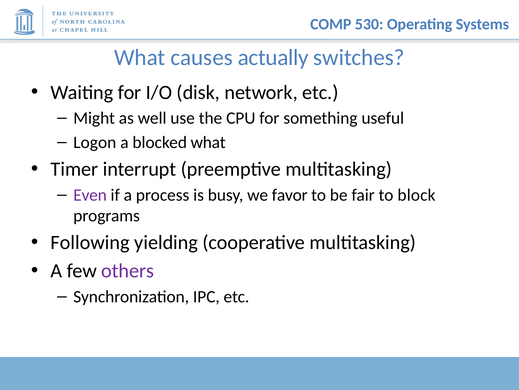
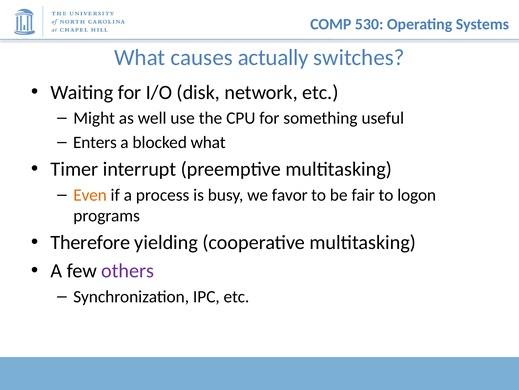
Logon: Logon -> Enters
Even colour: purple -> orange
block: block -> logon
Following: Following -> Therefore
